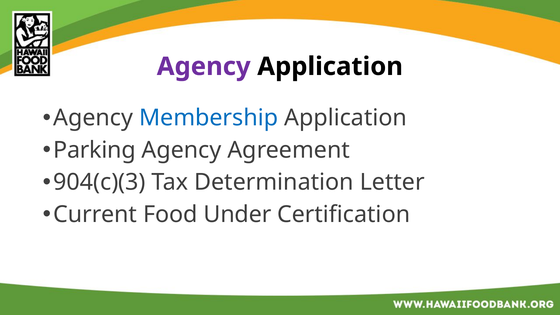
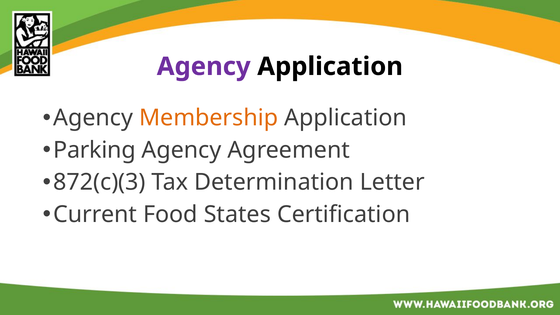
Membership colour: blue -> orange
904(c)(3: 904(c)(3 -> 872(c)(3
Under: Under -> States
